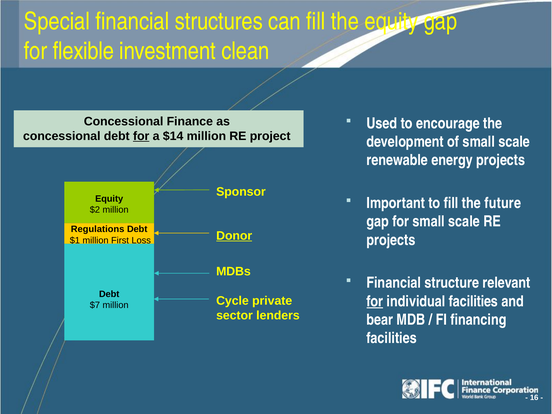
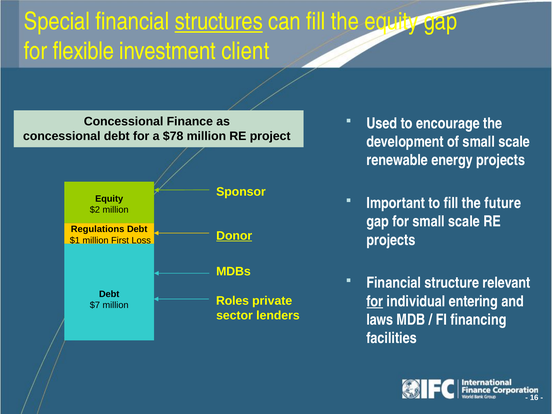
structures underline: none -> present
clean: clean -> client
for at (141, 136) underline: present -> none
$14: $14 -> $78
Cycle: Cycle -> Roles
individual facilities: facilities -> entering
bear: bear -> laws
